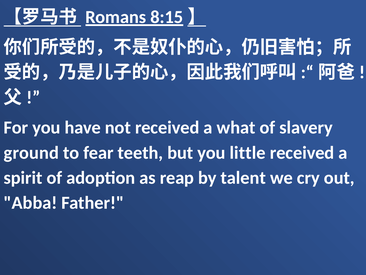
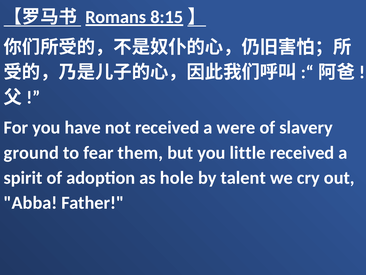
what: what -> were
teeth: teeth -> them
reap: reap -> hole
